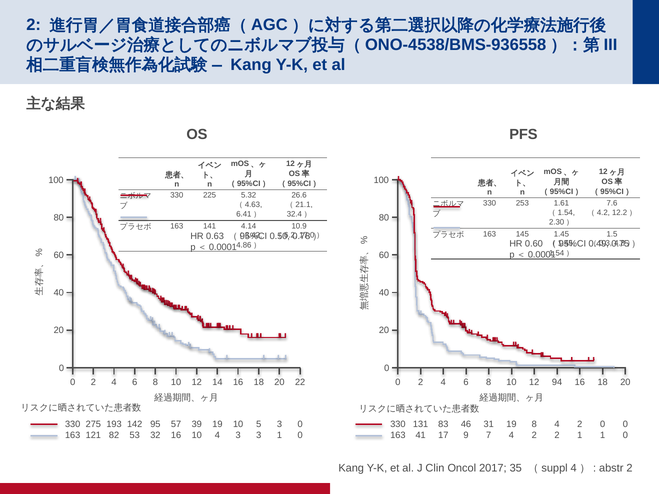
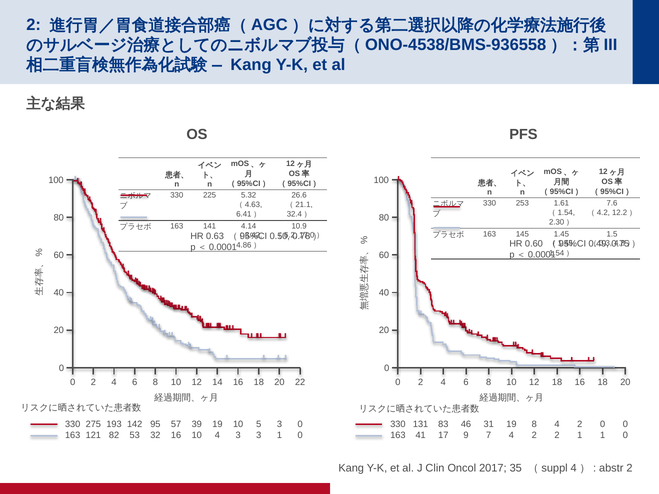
12 94: 94 -> 18
